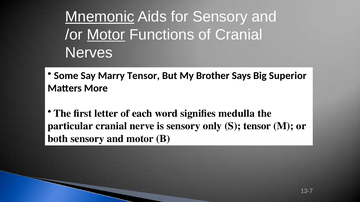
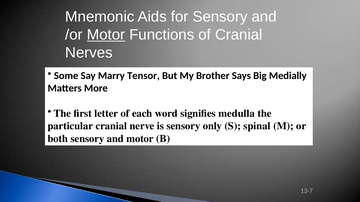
Mnemonic underline: present -> none
Superior: Superior -> Medially
S tensor: tensor -> spinal
